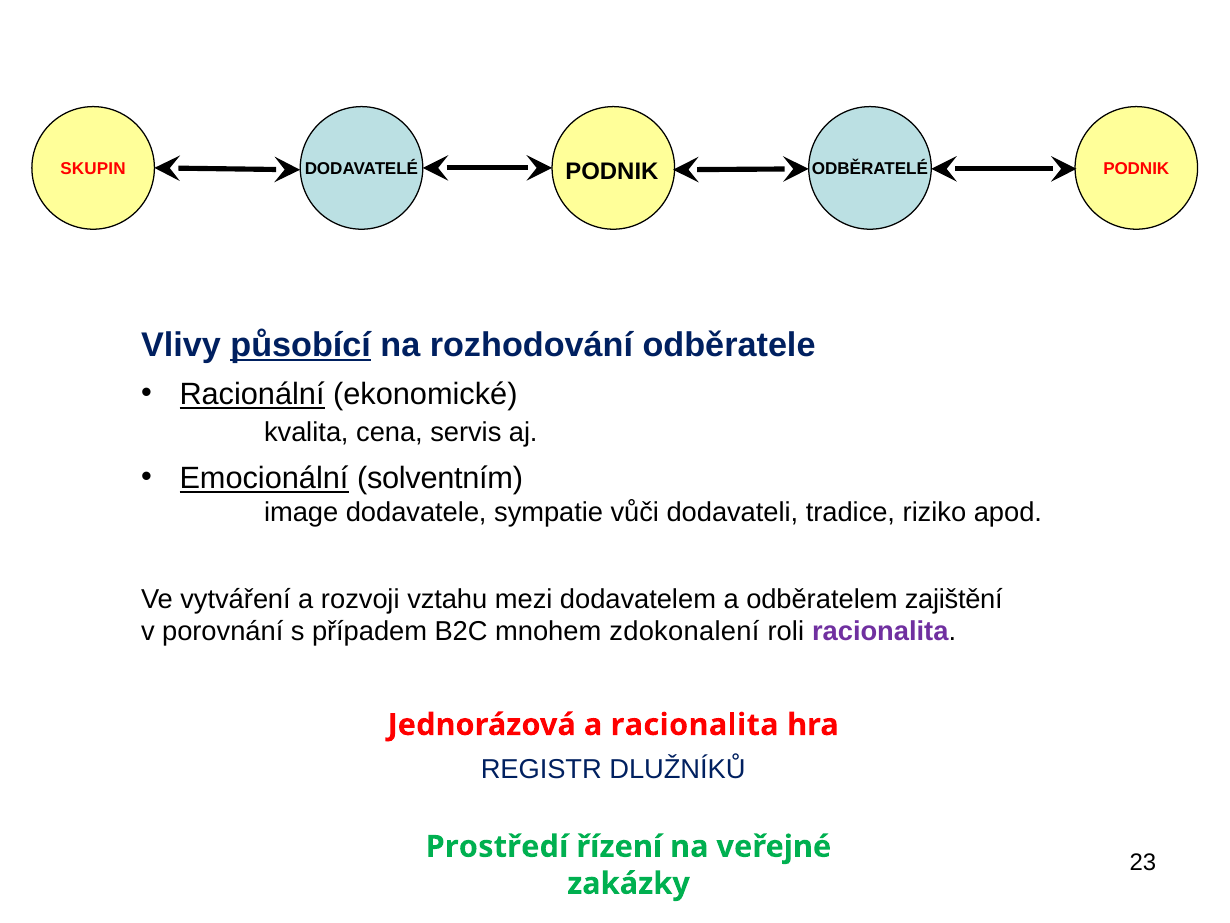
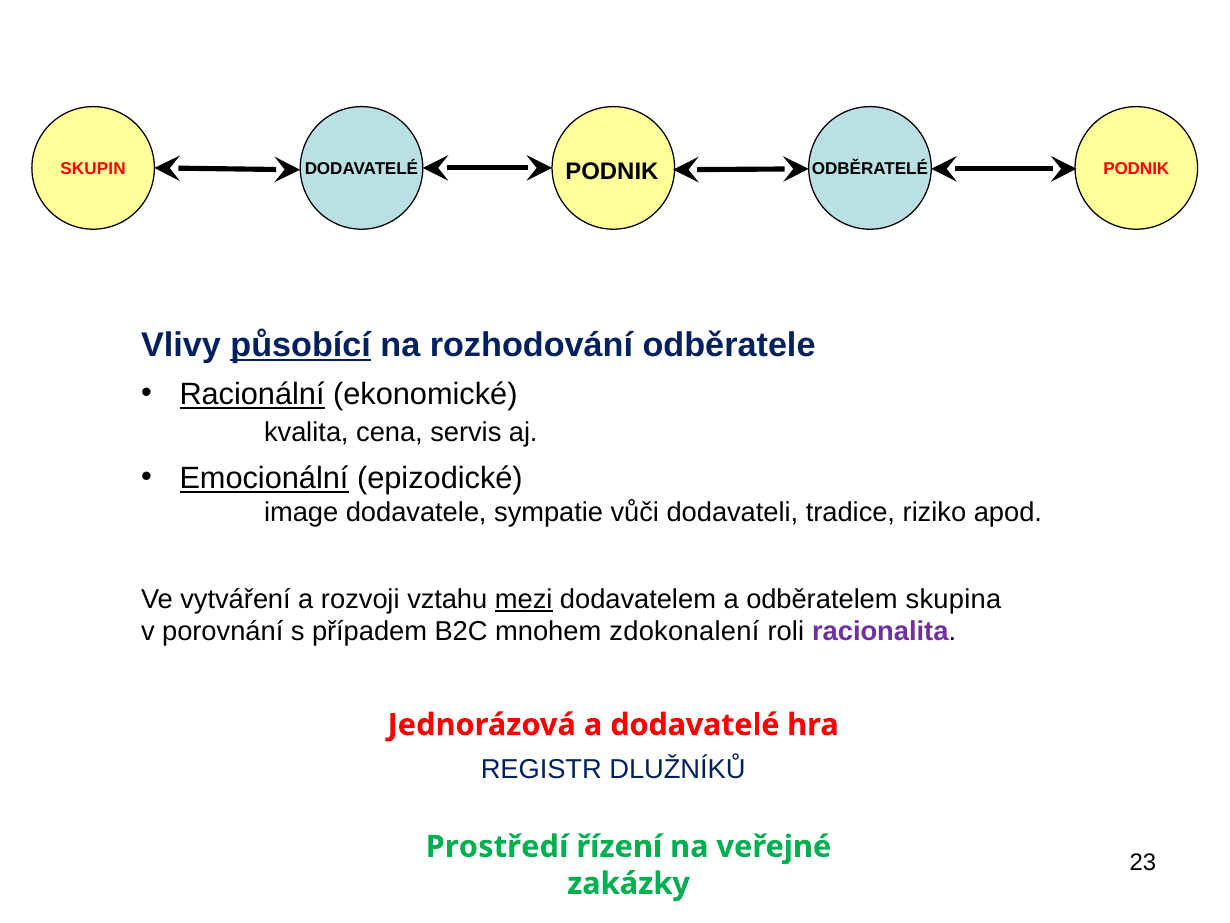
solventním: solventním -> epizodické
mezi underline: none -> present
zajištění: zajištění -> skupina
a racionalita: racionalita -> dodavatelé
